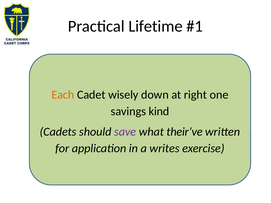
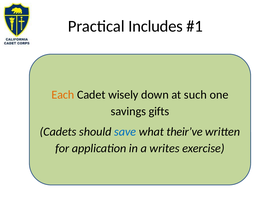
Lifetime: Lifetime -> Includes
right: right -> such
kind: kind -> gifts
save colour: purple -> blue
